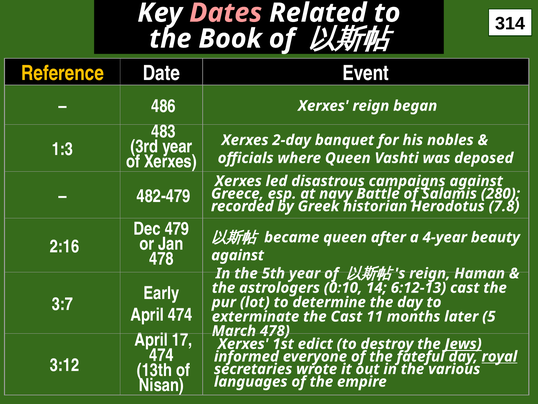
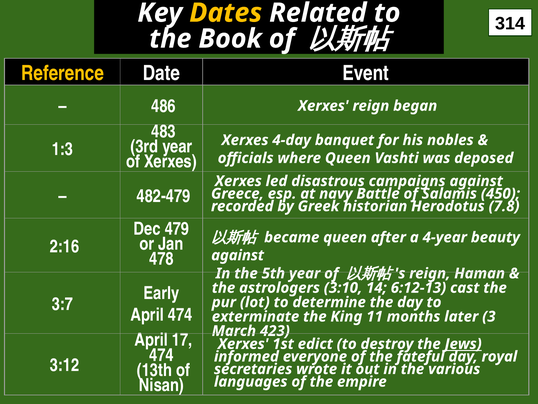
Dates colour: pink -> yellow
2-day: 2-day -> 4-day
280: 280 -> 450
0:10: 0:10 -> 3:10
the Cast: Cast -> King
5: 5 -> 3
March 478: 478 -> 423
royal underline: present -> none
